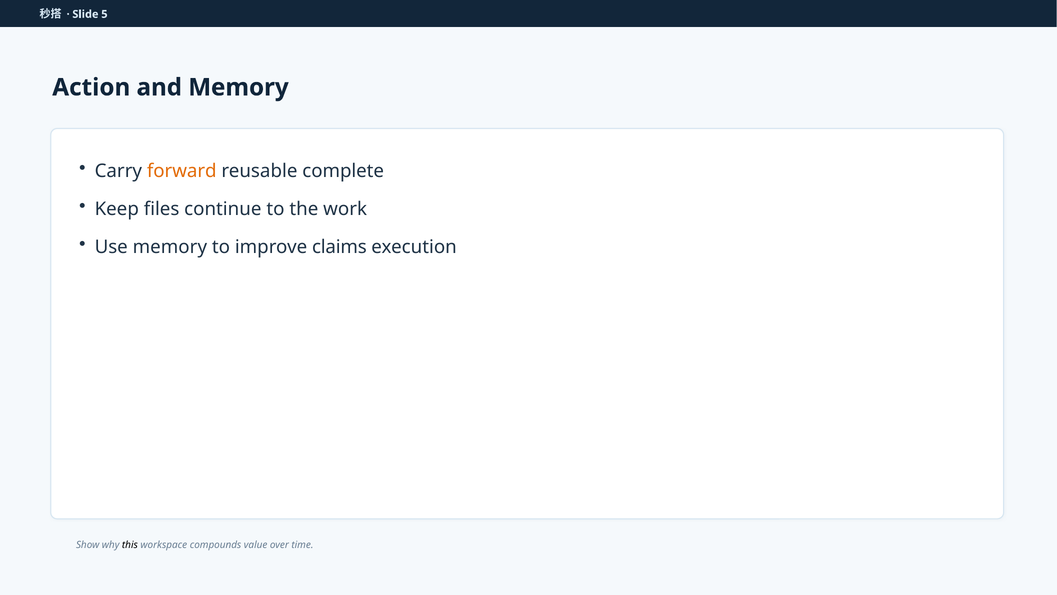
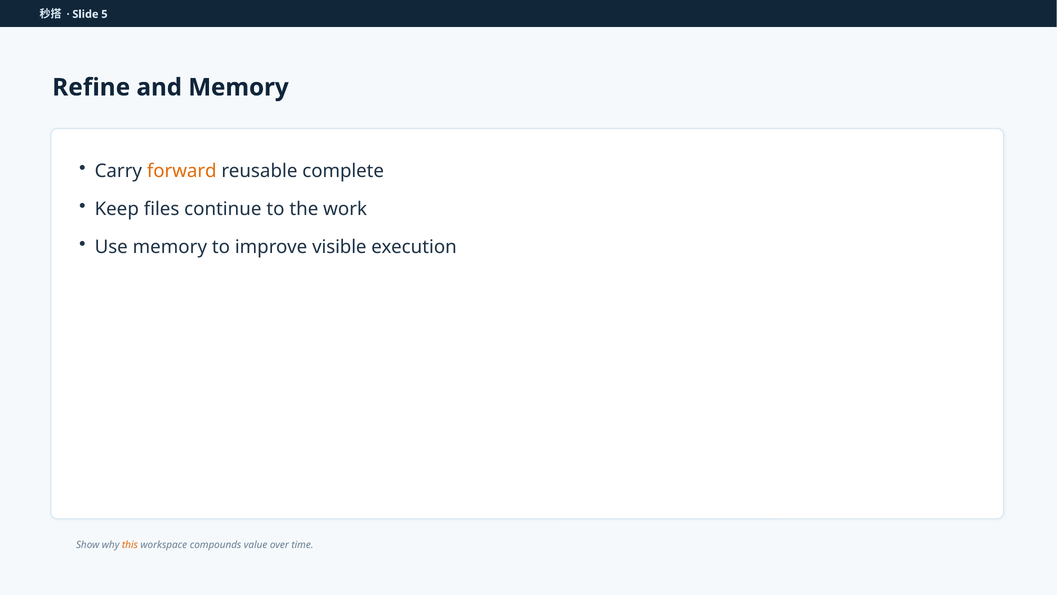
Action: Action -> Refine
claims: claims -> visible
this colour: black -> orange
